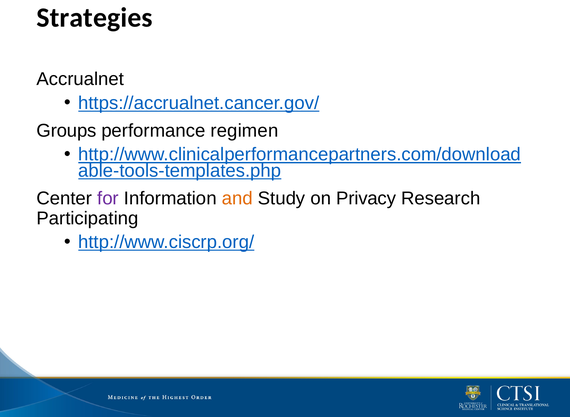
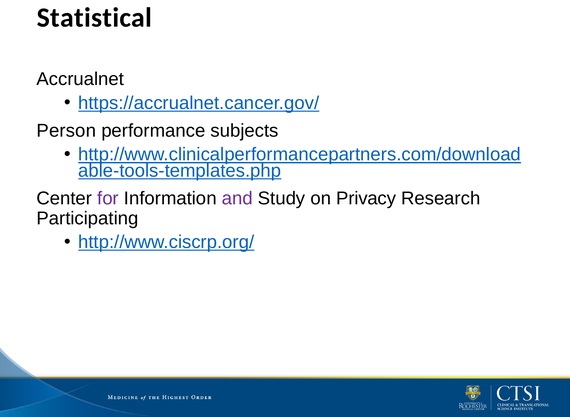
Strategies: Strategies -> Statistical
Groups: Groups -> Person
regimen: regimen -> subjects
and colour: orange -> purple
